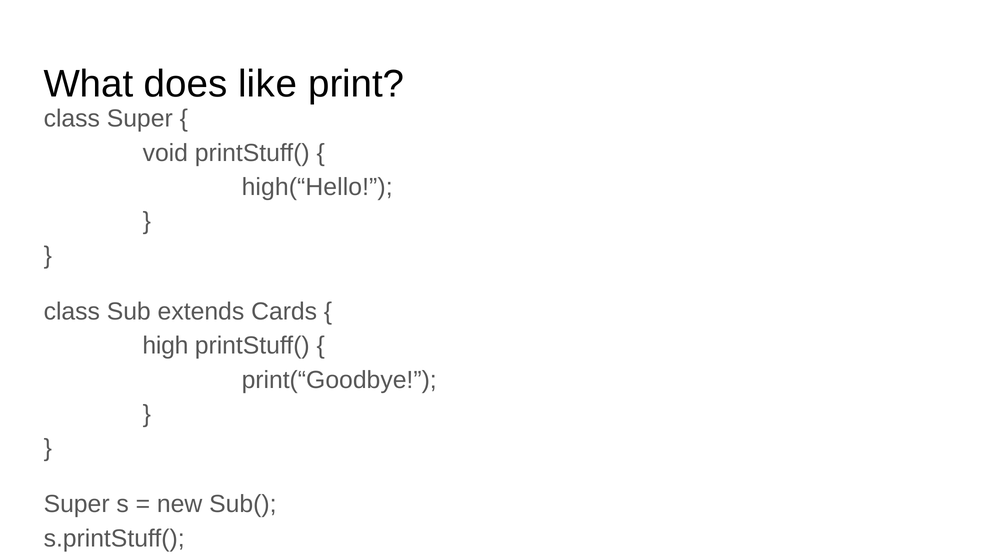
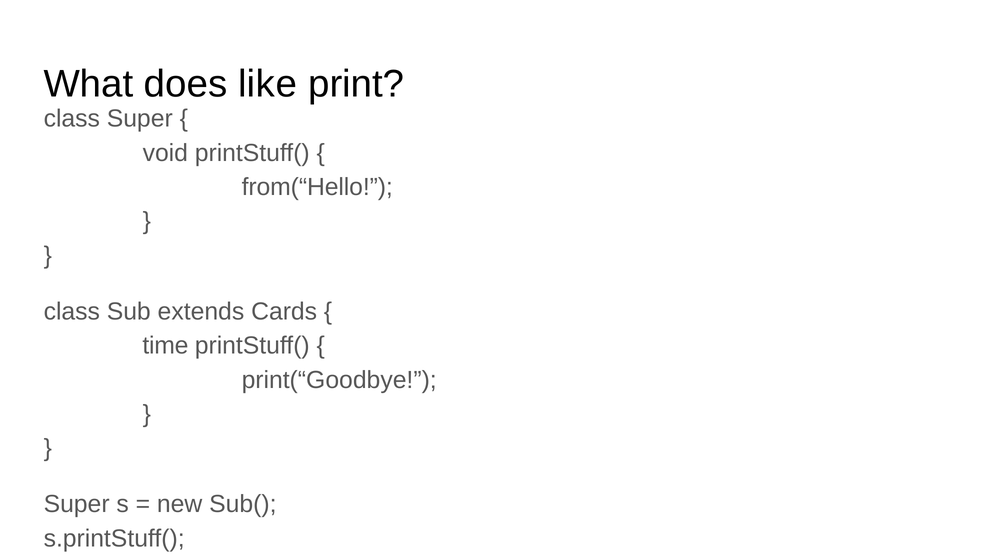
high(“Hello: high(“Hello -> from(“Hello
high: high -> time
